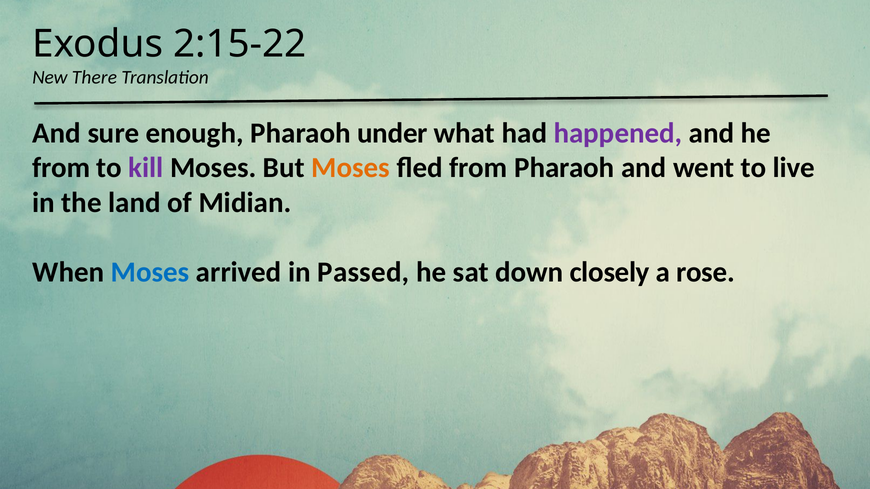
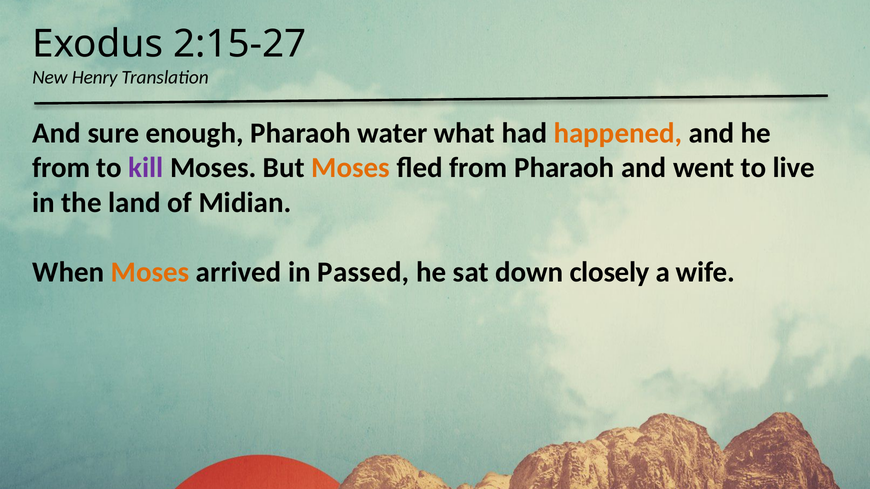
2:15-22: 2:15-22 -> 2:15-27
There: There -> Henry
under: under -> water
happened colour: purple -> orange
Moses at (150, 272) colour: blue -> orange
rose: rose -> wife
